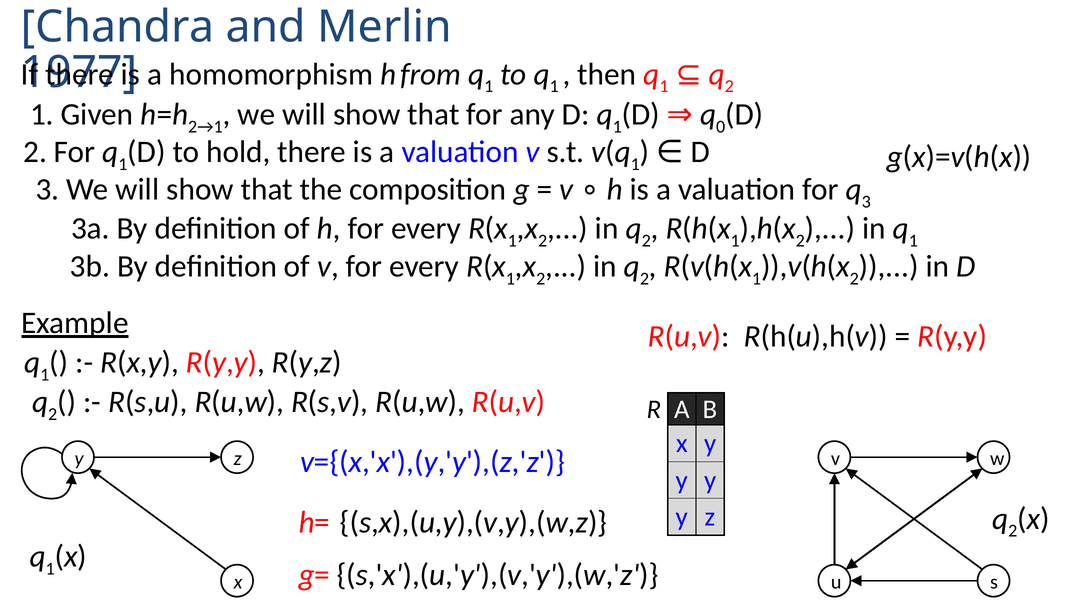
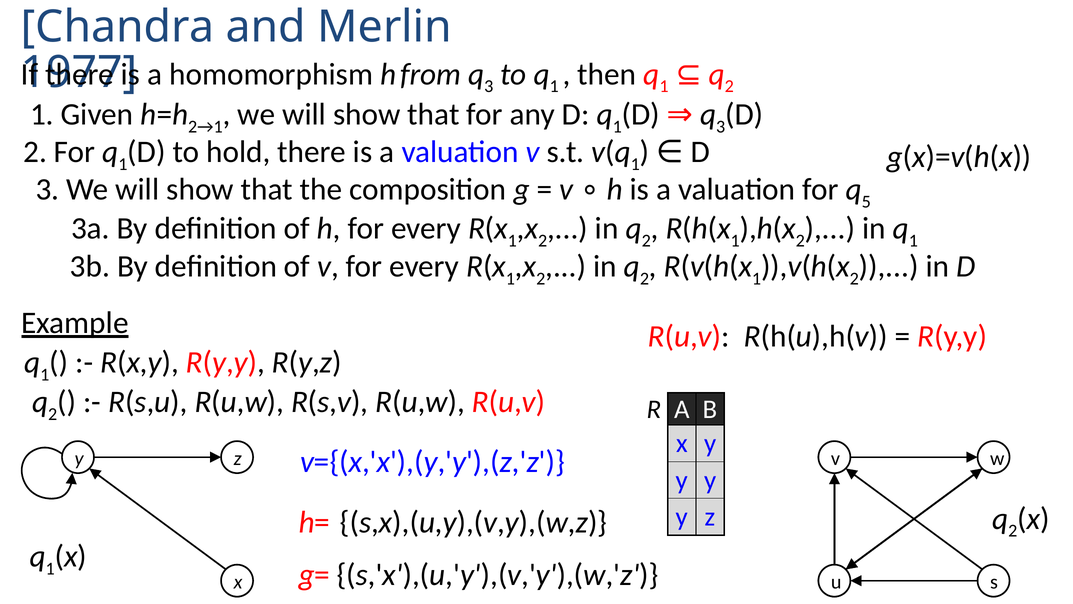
1 at (489, 86): 1 -> 3
0 at (721, 127): 0 -> 3
3 at (866, 201): 3 -> 5
